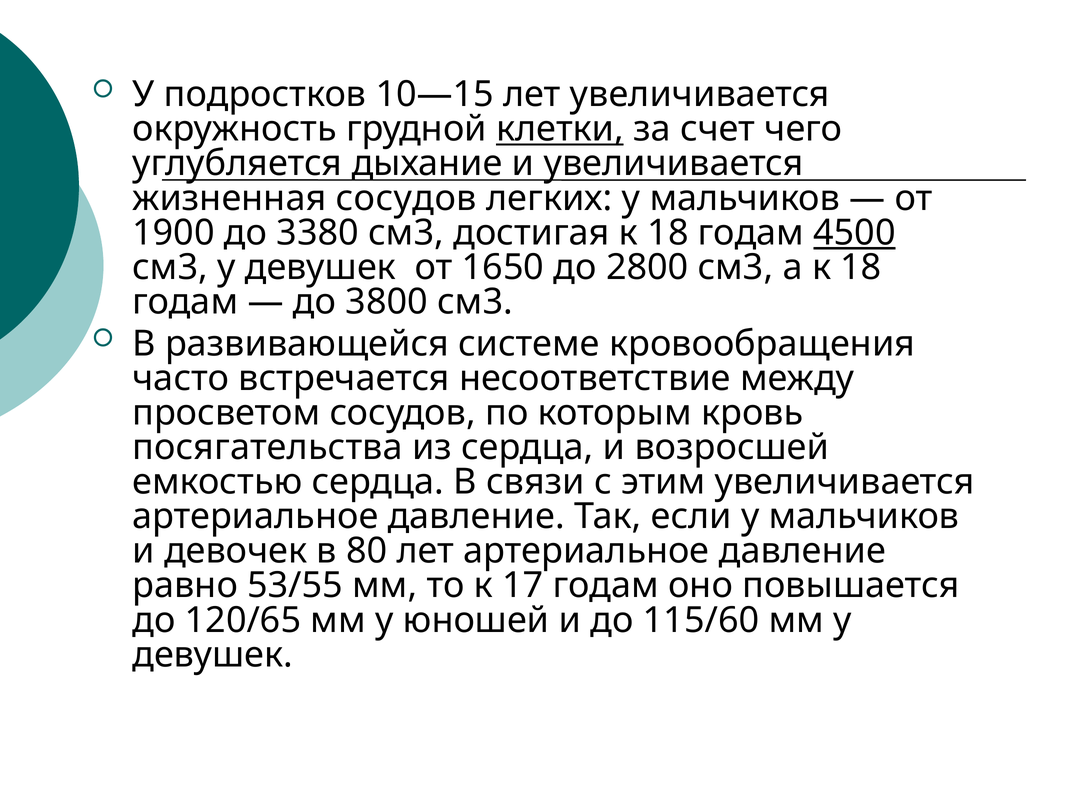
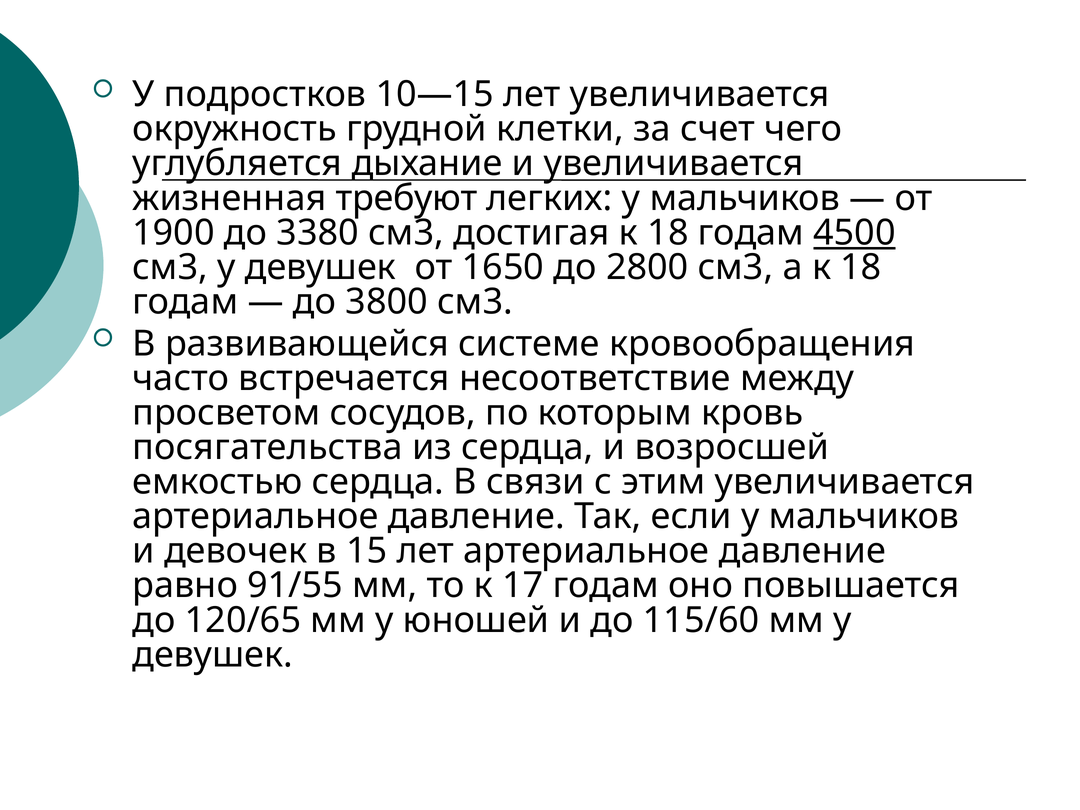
клетки underline: present -> none
жизненная сосудов: сосудов -> требуют
80: 80 -> 15
53/55: 53/55 -> 91/55
